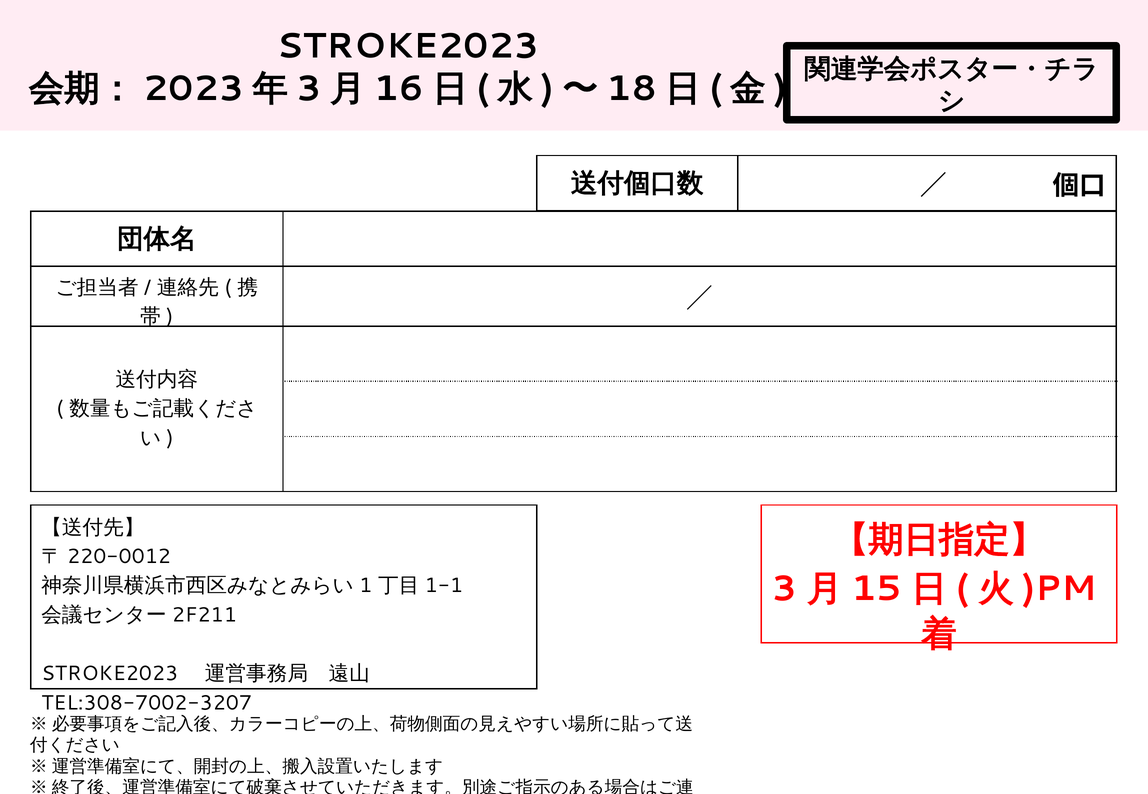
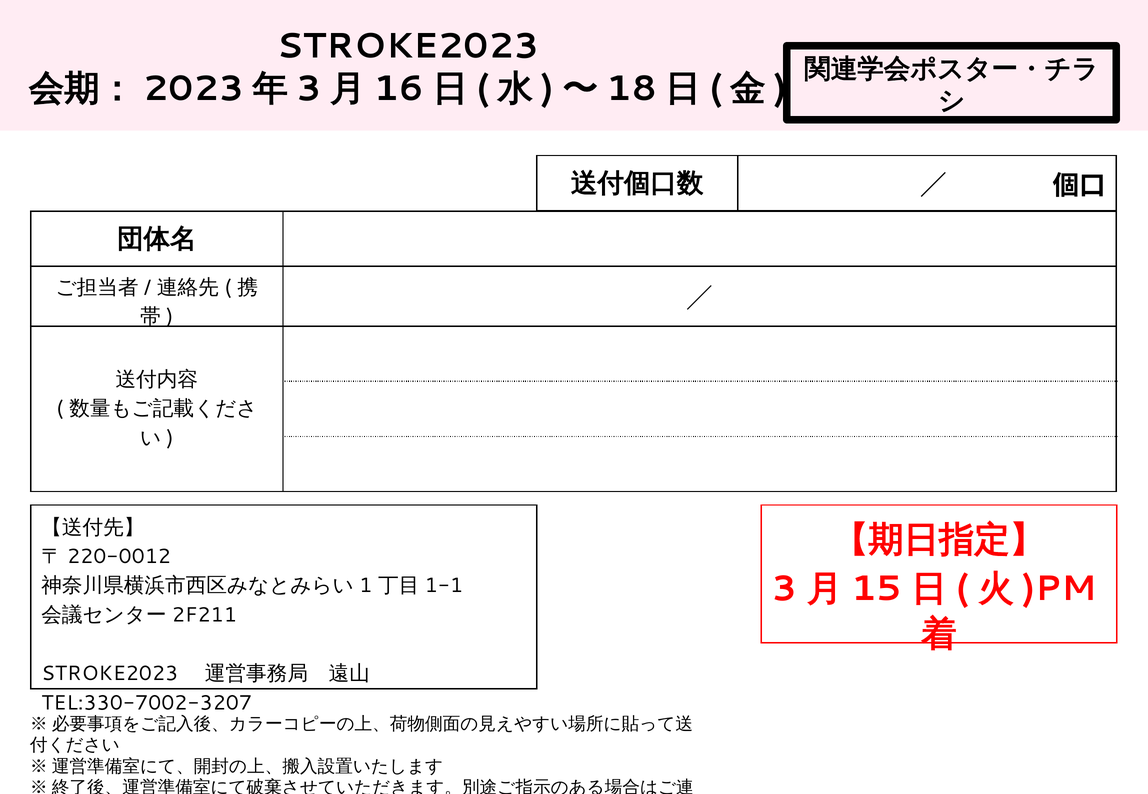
TEL:308-7002-3207: TEL:308-7002-3207 -> TEL:330-7002-3207
